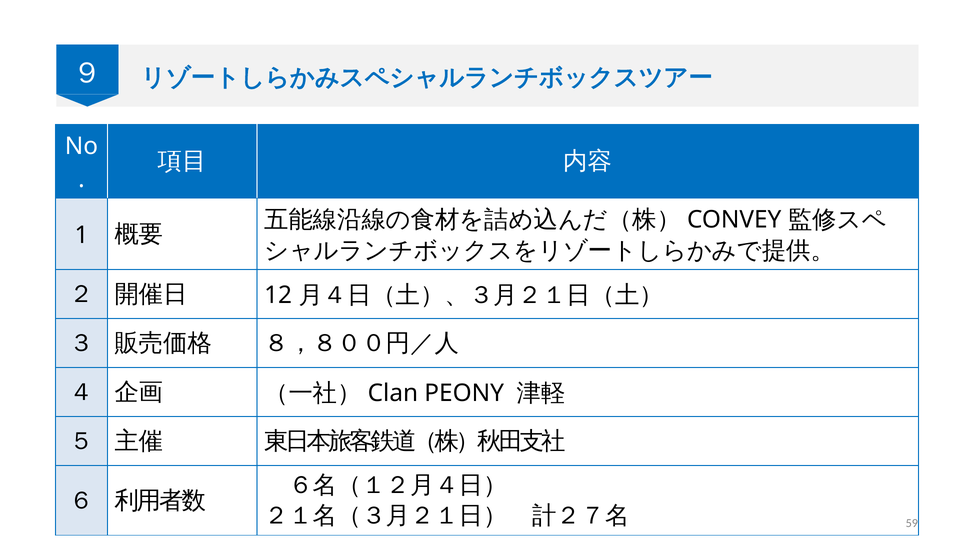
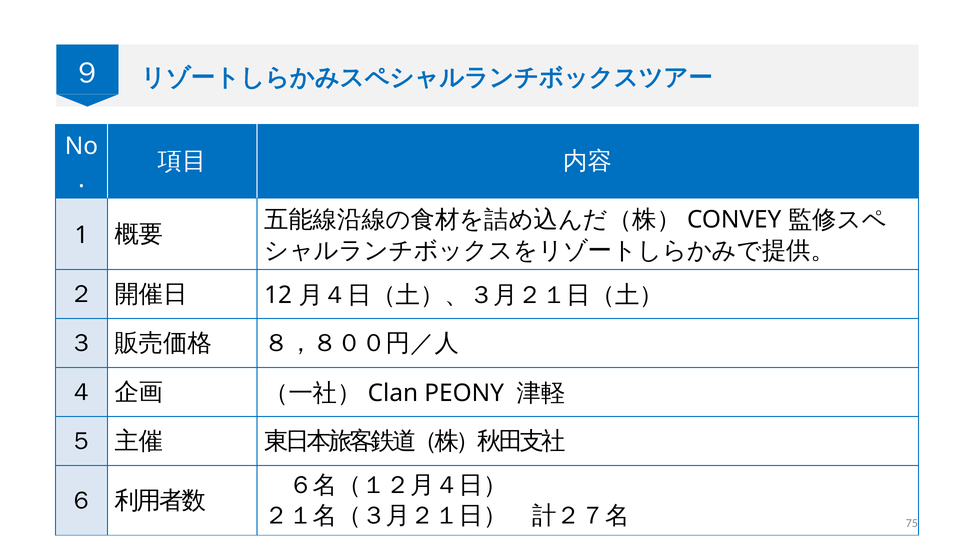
59: 59 -> 75
